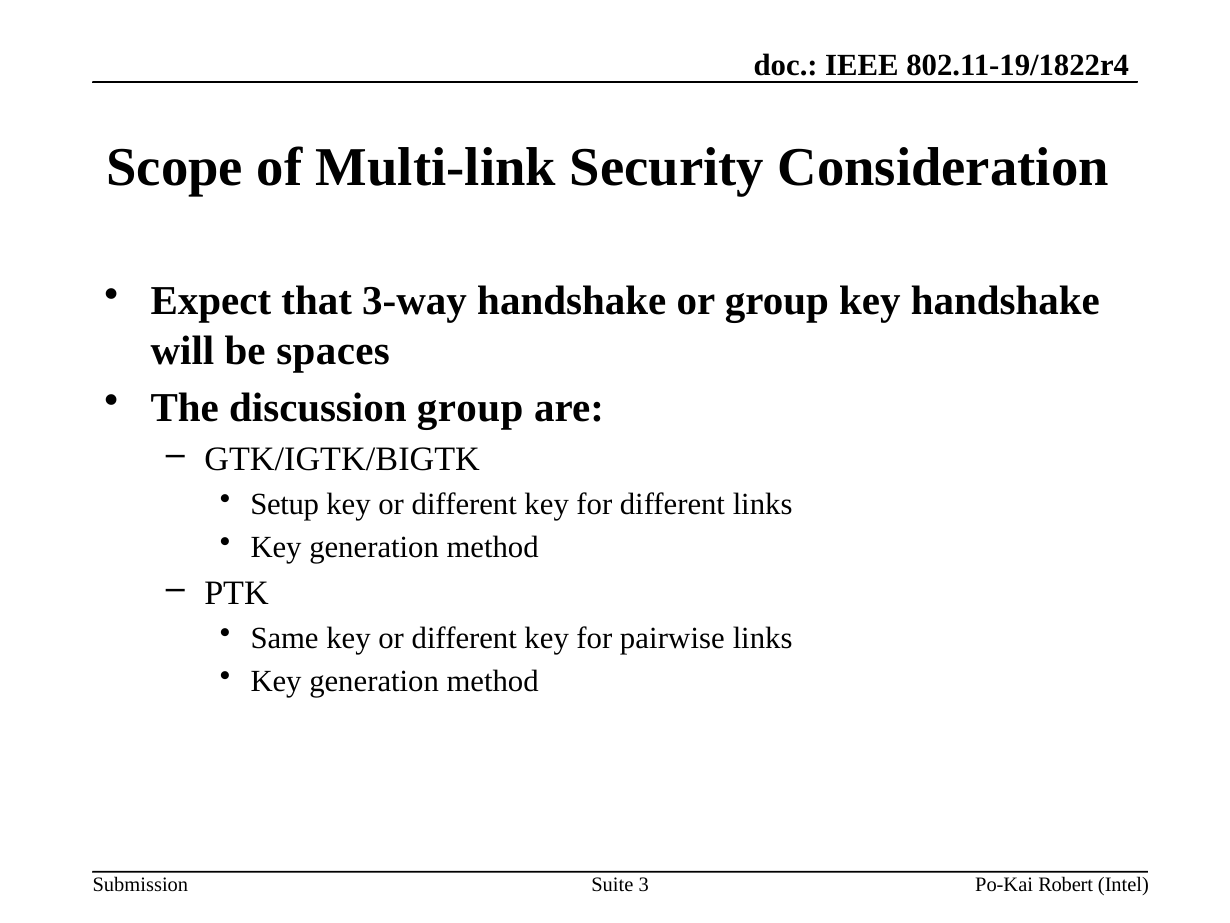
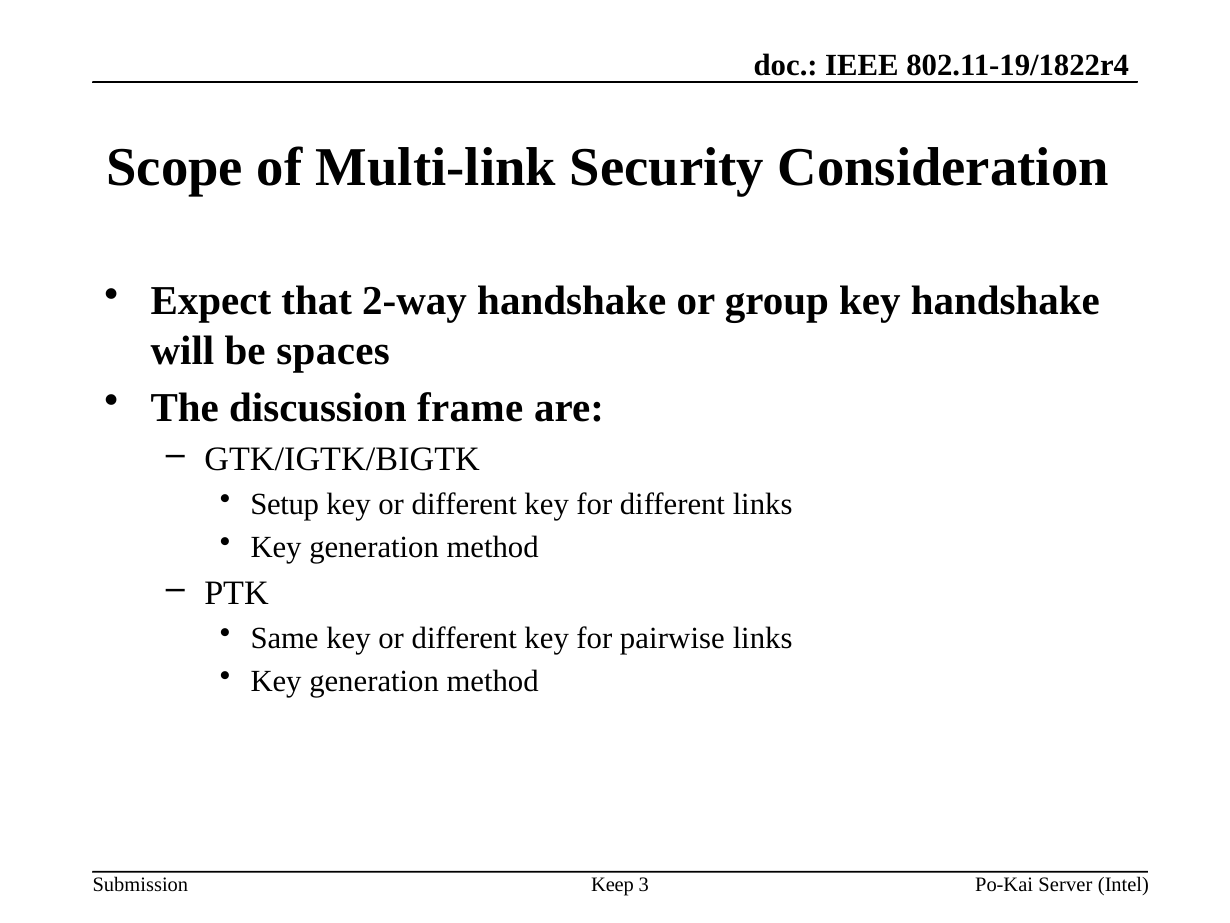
3-way: 3-way -> 2-way
discussion group: group -> frame
Suite: Suite -> Keep
Robert: Robert -> Server
